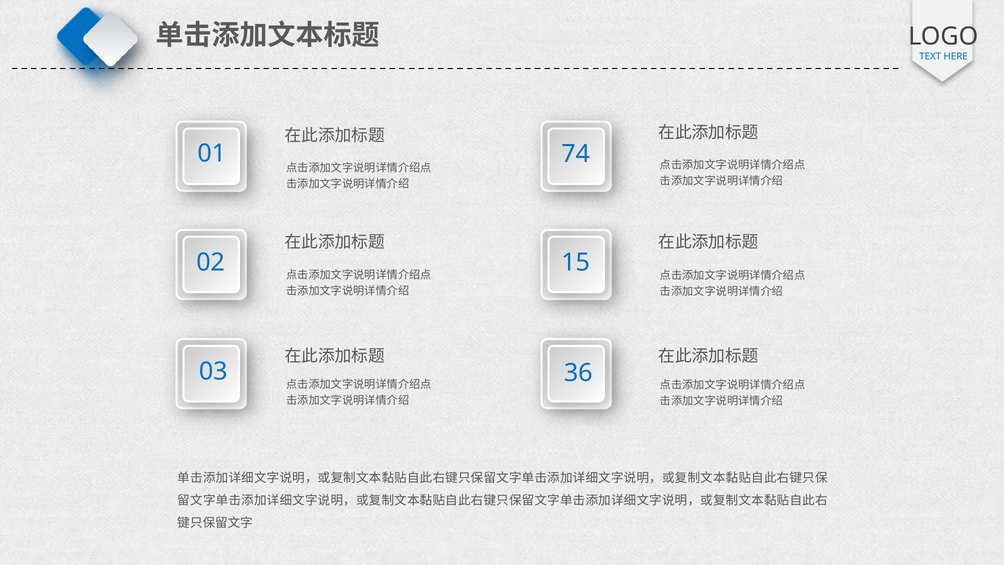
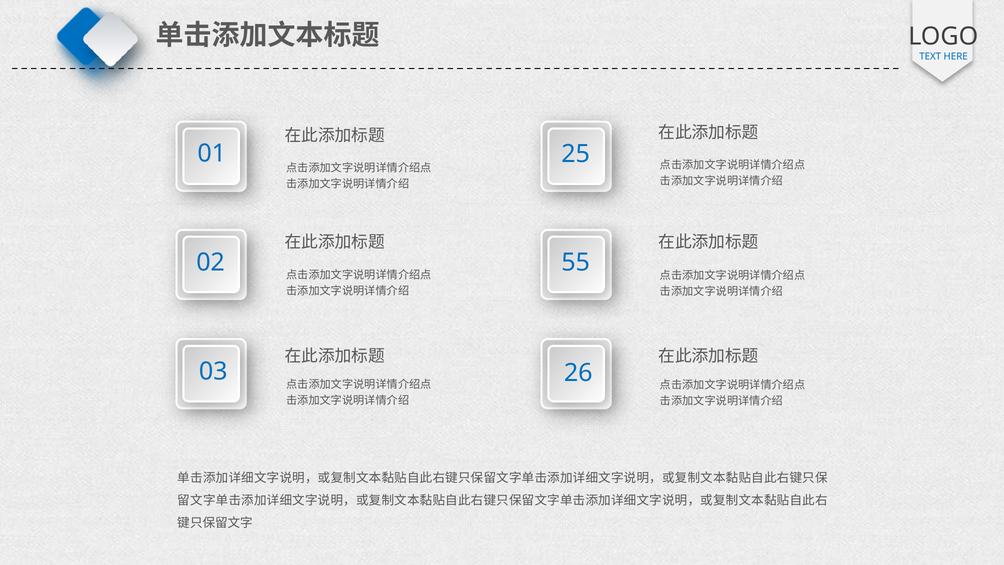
74: 74 -> 25
15: 15 -> 55
36: 36 -> 26
